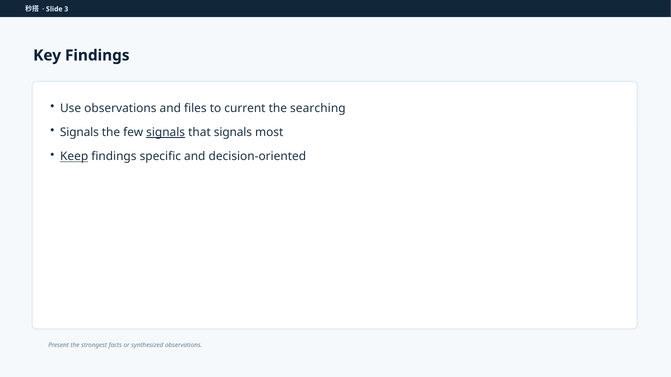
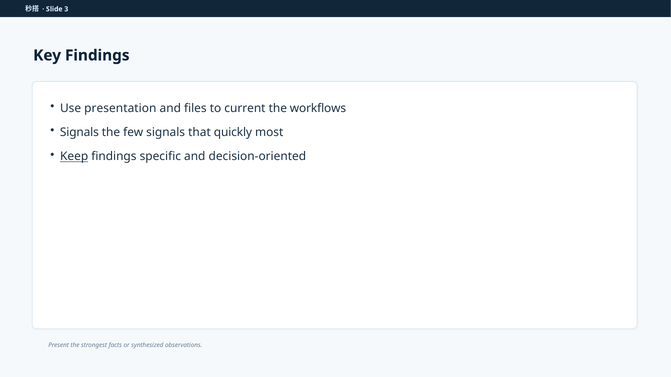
Use observations: observations -> presentation
searching: searching -> workflows
signals at (166, 133) underline: present -> none
that signals: signals -> quickly
